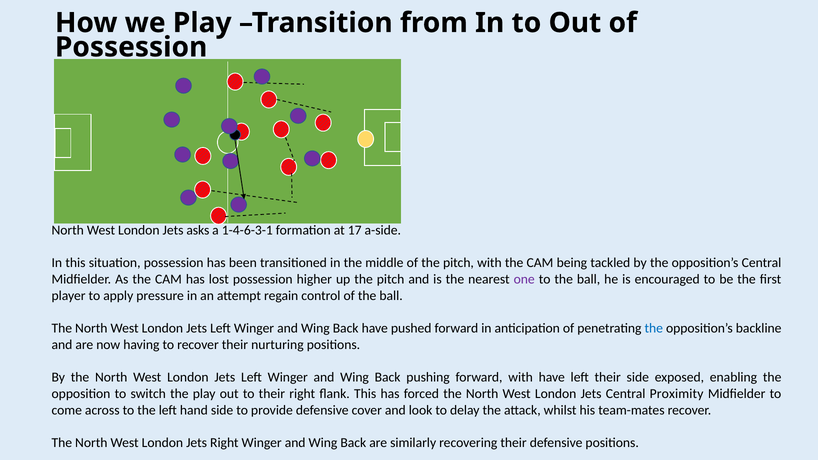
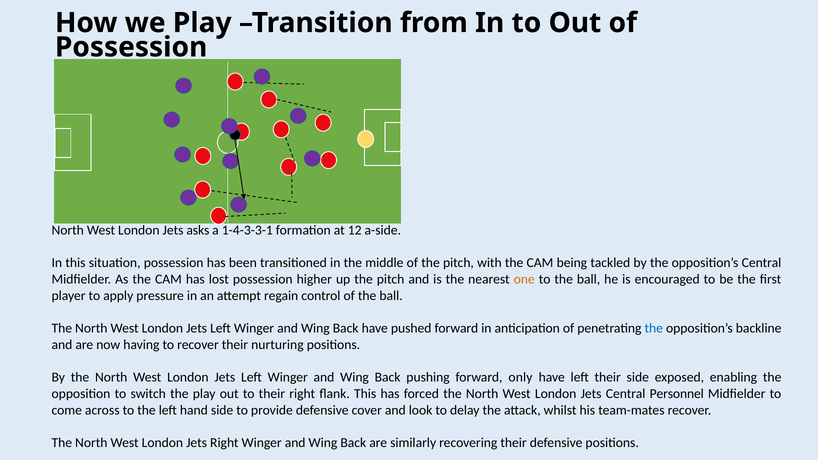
1-4-6-3-1: 1-4-6-3-1 -> 1-4-3-3-1
17: 17 -> 12
one colour: purple -> orange
forward with: with -> only
Proximity: Proximity -> Personnel
